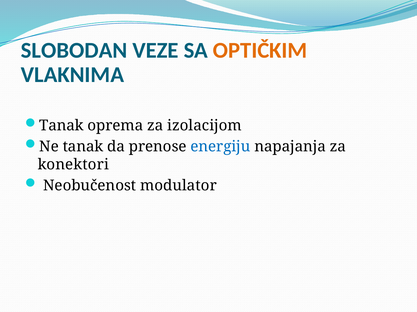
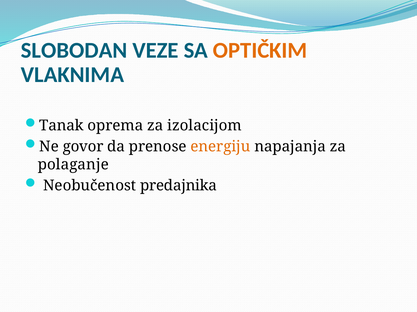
Ne tanak: tanak -> govor
energiju colour: blue -> orange
konektori: konektori -> polaganje
modulator: modulator -> predajnika
